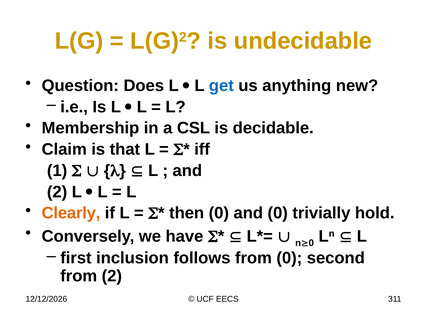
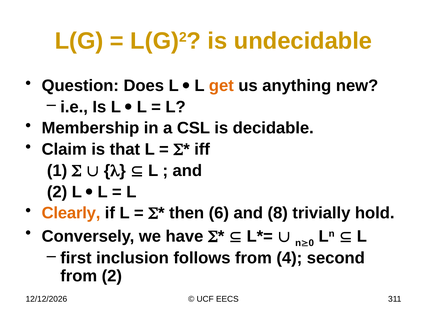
get colour: blue -> orange
then 0: 0 -> 6
and 0: 0 -> 8
from 0: 0 -> 4
